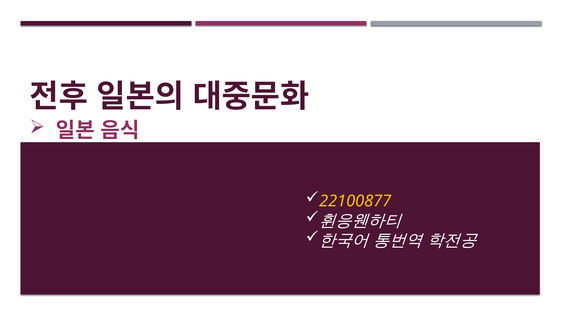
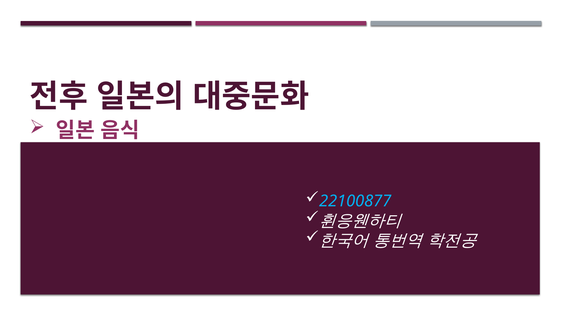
22100877 colour: yellow -> light blue
